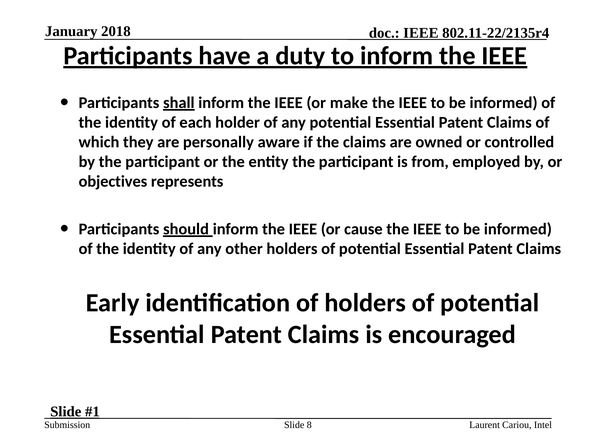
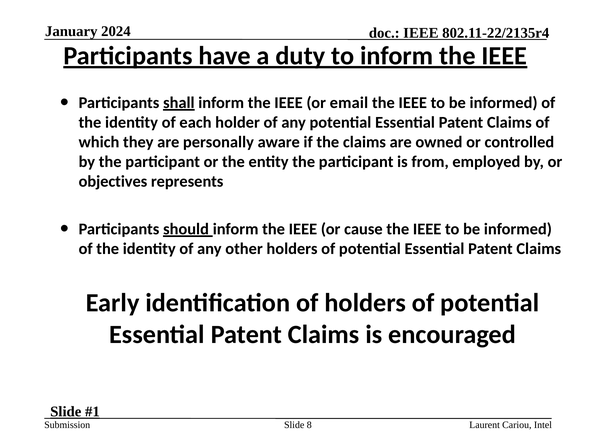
2018: 2018 -> 2024
make: make -> email
